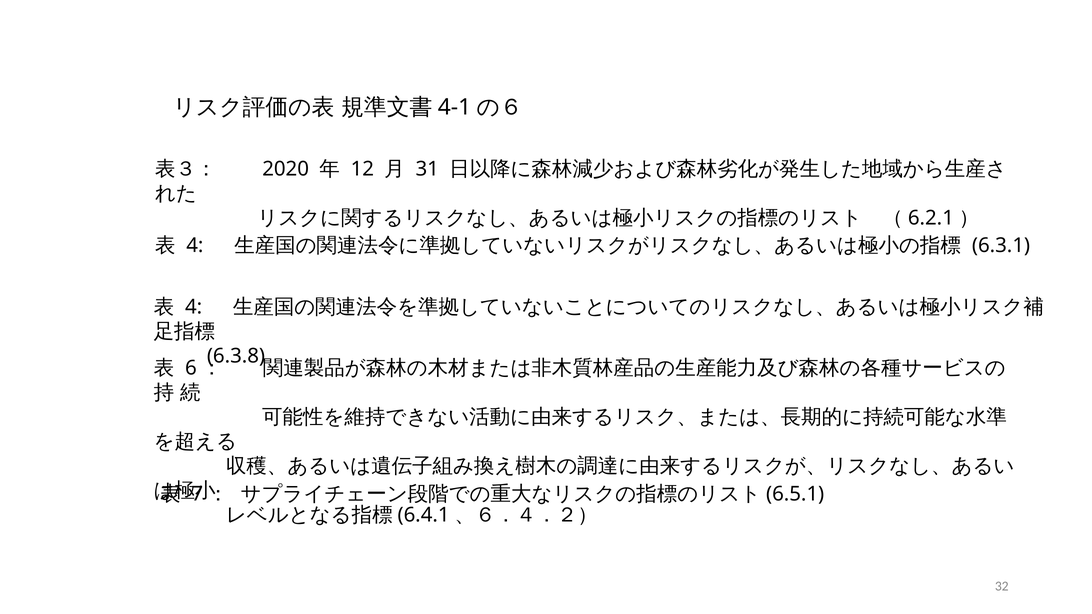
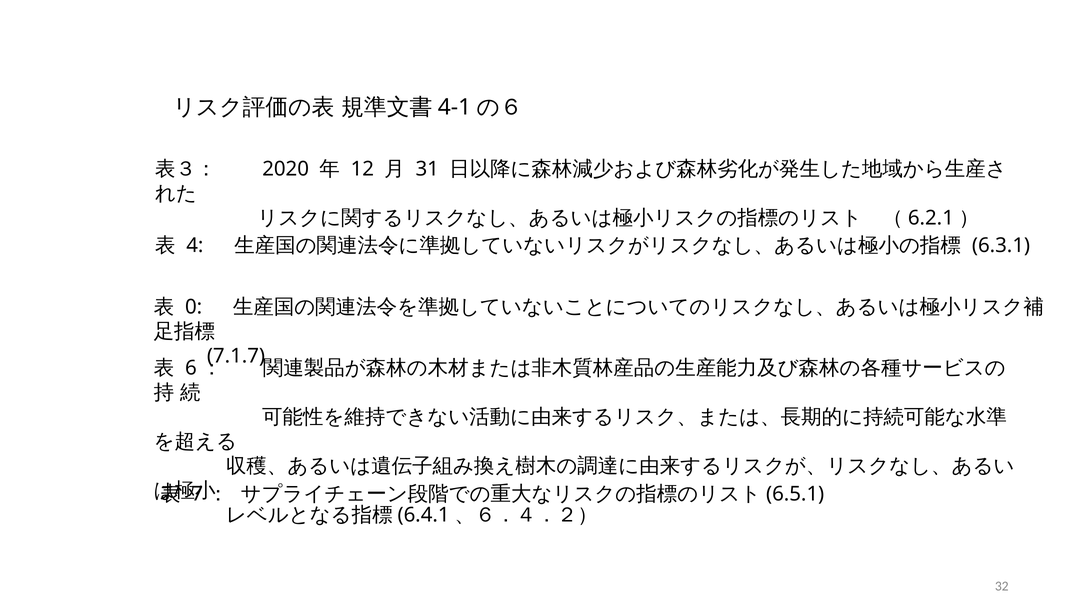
4 at (194, 307): 4 -> 0
6.3.8: 6.3.8 -> 7.1.7
